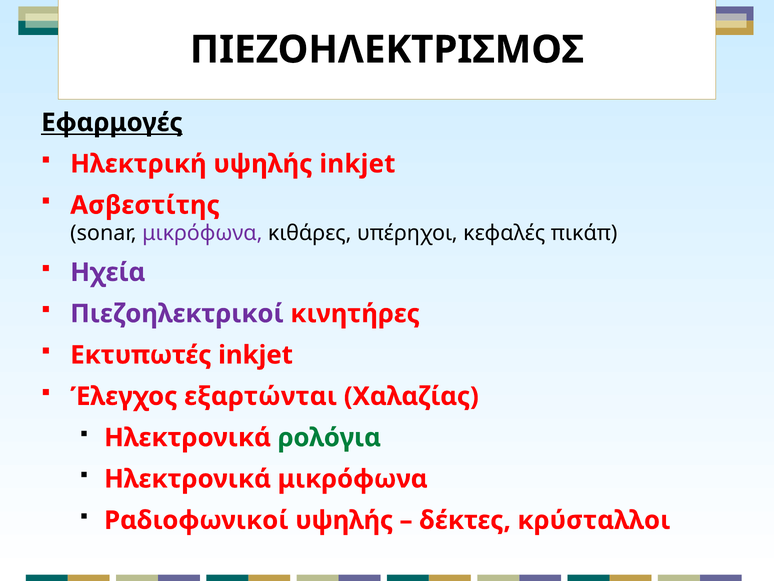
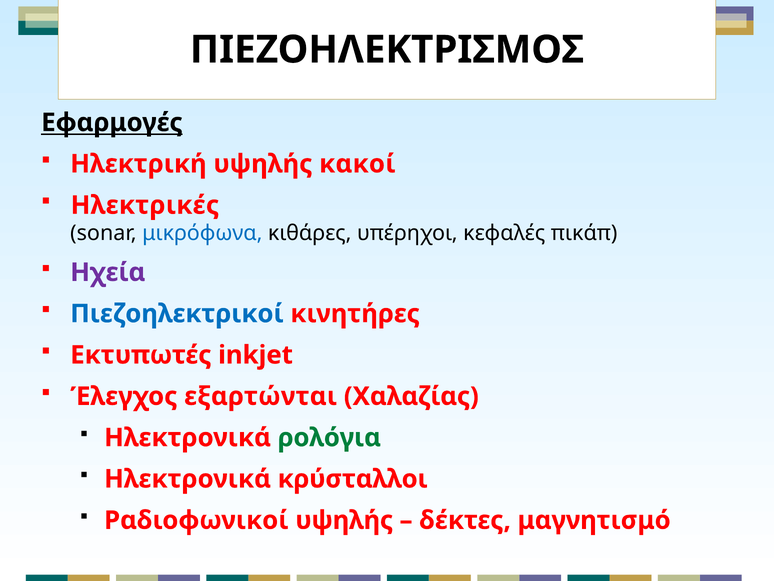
υψηλής inkjet: inkjet -> κακοί
Ασβεστίτης: Ασβεστίτης -> Ηλεκτρικές
μικρόφωνα at (202, 233) colour: purple -> blue
Πιεζοηλεκτρικοί colour: purple -> blue
Ηλεκτρονικά μικρόφωνα: μικρόφωνα -> κρύσταλλοι
κρύσταλλοι: κρύσταλλοι -> μαγνητισμό
